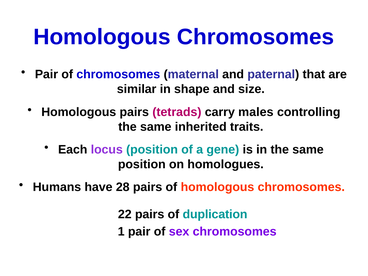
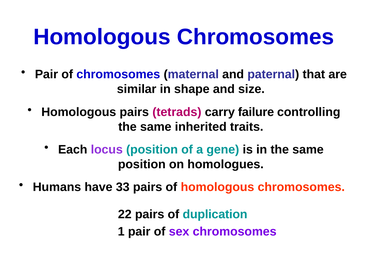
males: males -> failure
28: 28 -> 33
